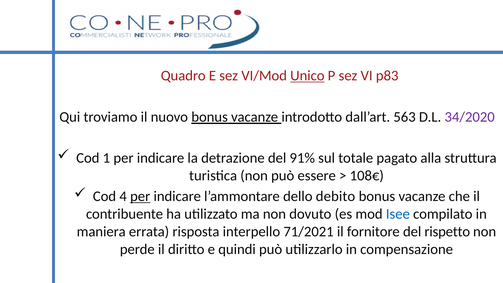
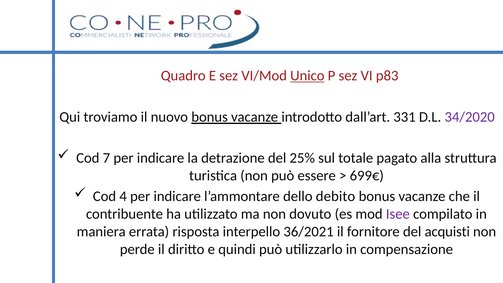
563: 563 -> 331
1: 1 -> 7
91%: 91% -> 25%
108€: 108€ -> 699€
per at (140, 196) underline: present -> none
Isee colour: blue -> purple
71/2021: 71/2021 -> 36/2021
rispetto: rispetto -> acquisti
